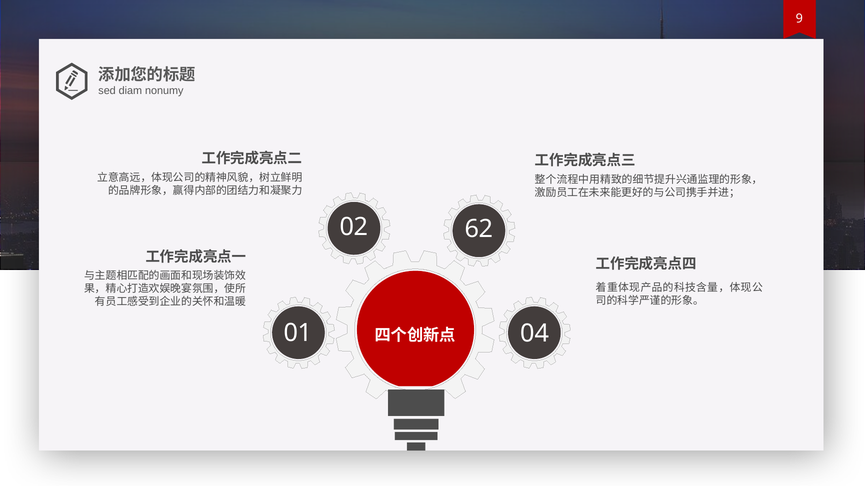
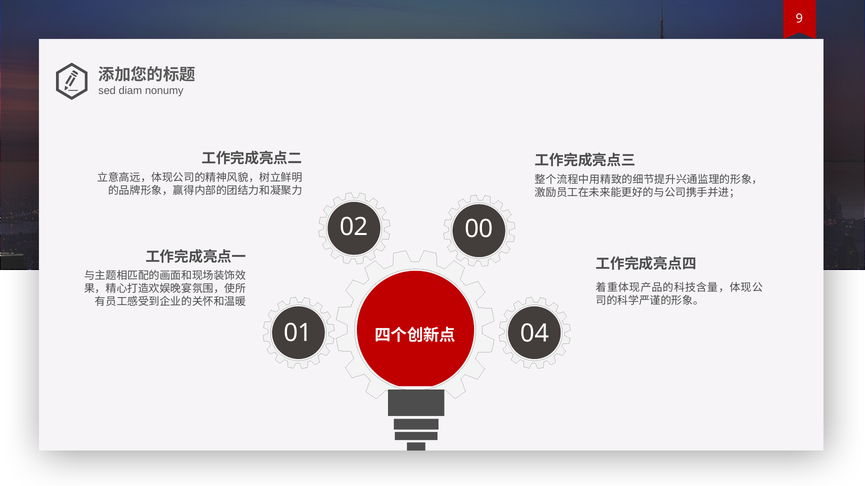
62: 62 -> 00
